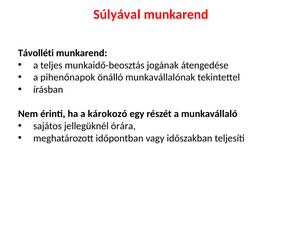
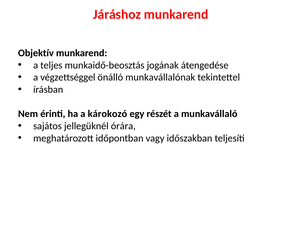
Súlyával: Súlyával -> Járáshoz
Távolléti: Távolléti -> Objektív
pihenőnapok: pihenőnapok -> végzettséggel
